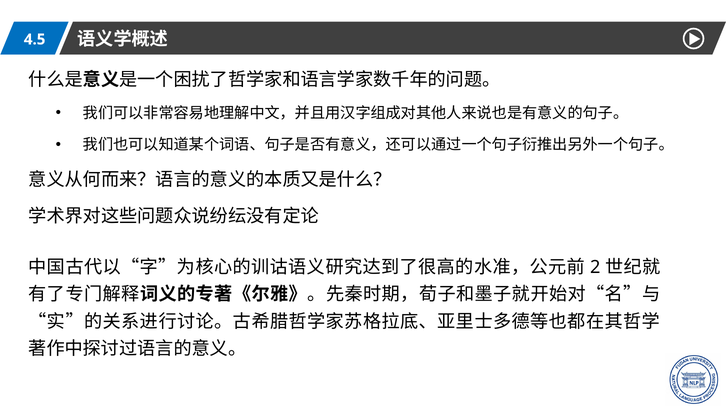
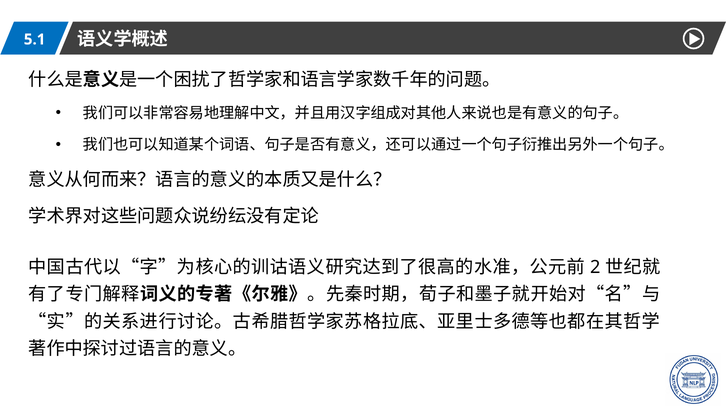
4.5: 4.5 -> 5.1
